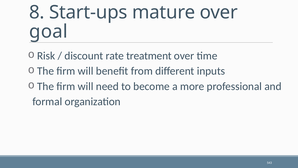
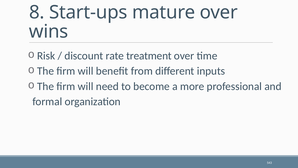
goal: goal -> wins
